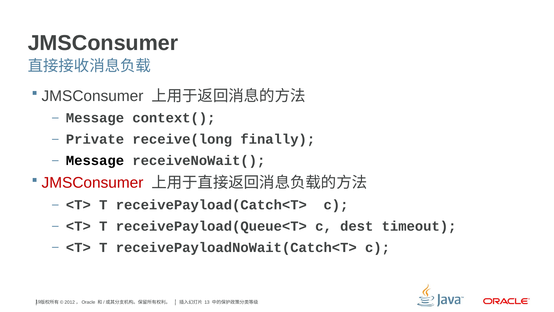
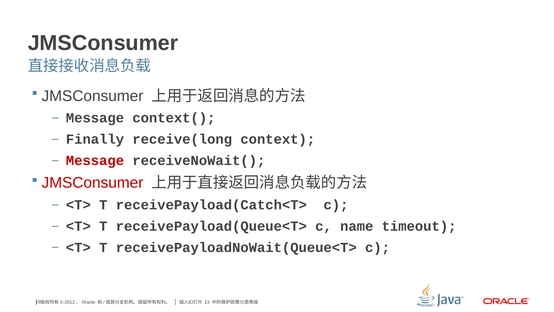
Private: Private -> Finally
finally: finally -> context
Message at (95, 160) colour: black -> red
dest: dest -> name
receivePayloadNoWait(Catch<T>: receivePayloadNoWait(Catch<T> -> receivePayloadNoWait(Queue<T>
